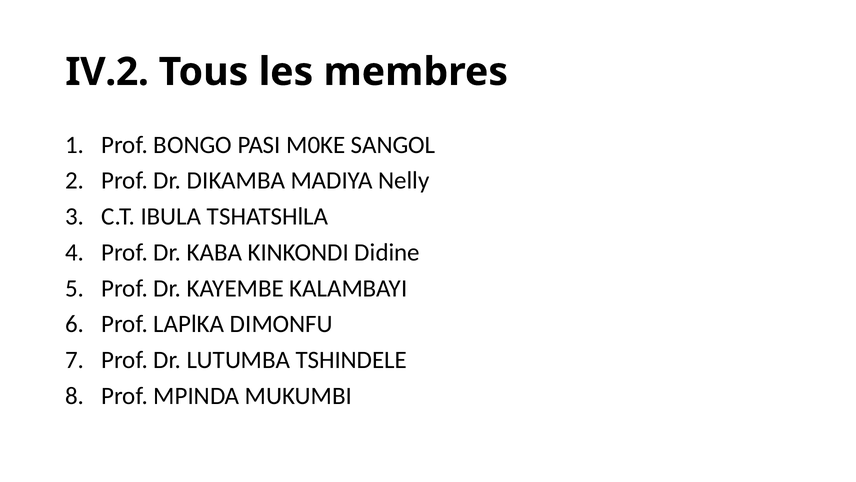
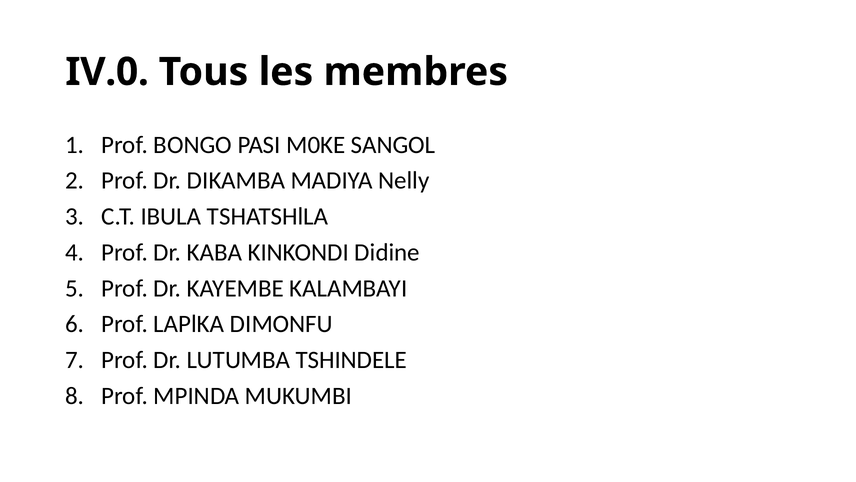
IV.2: IV.2 -> IV.0
